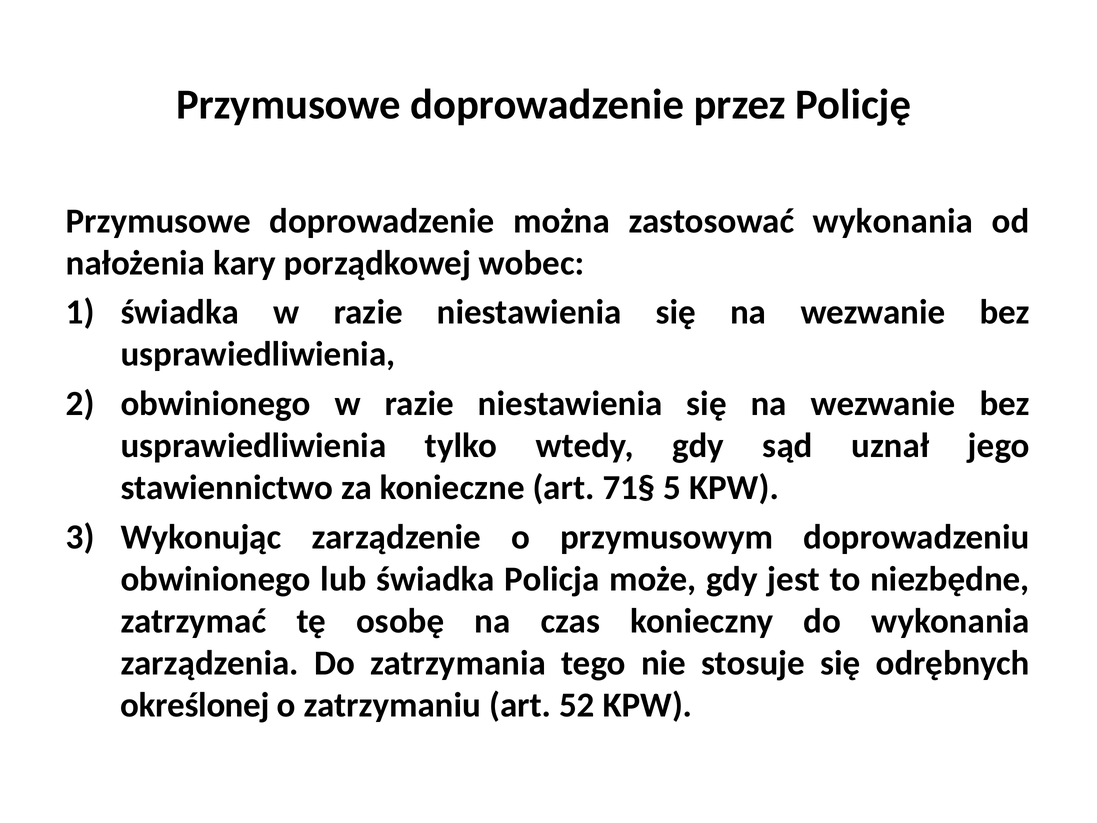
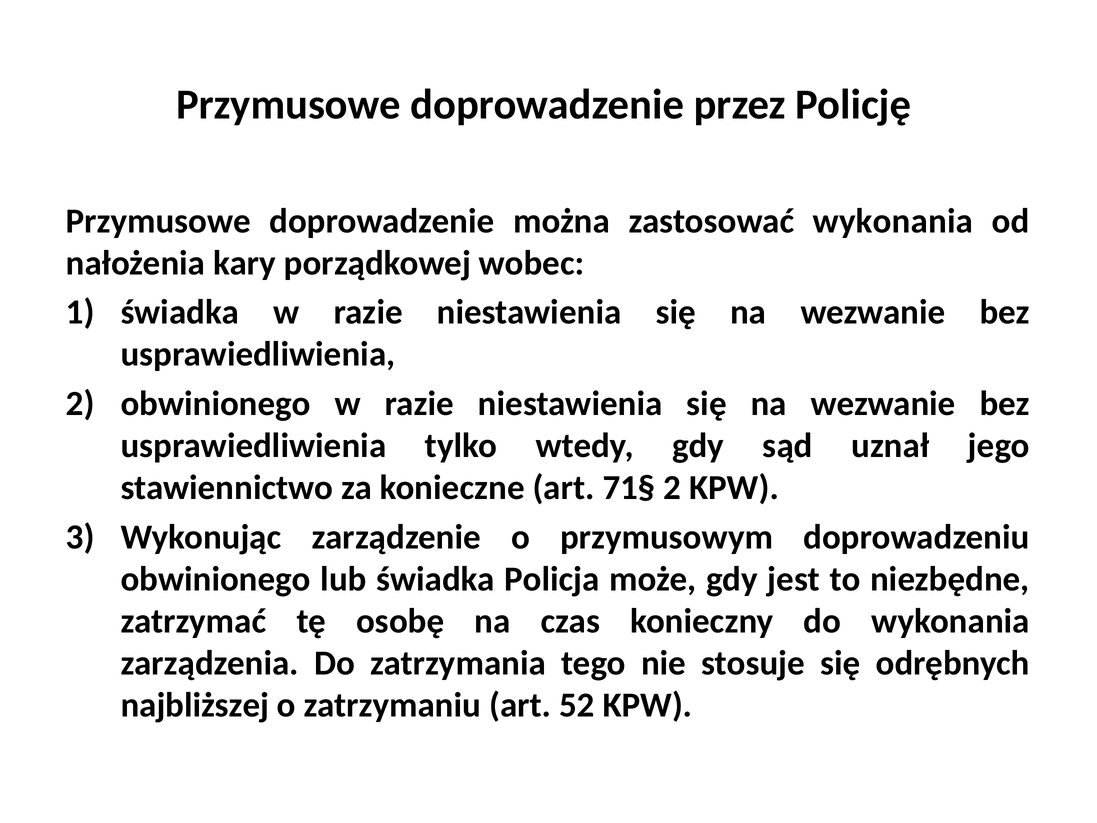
71§ 5: 5 -> 2
określonej: określonej -> najbliższej
